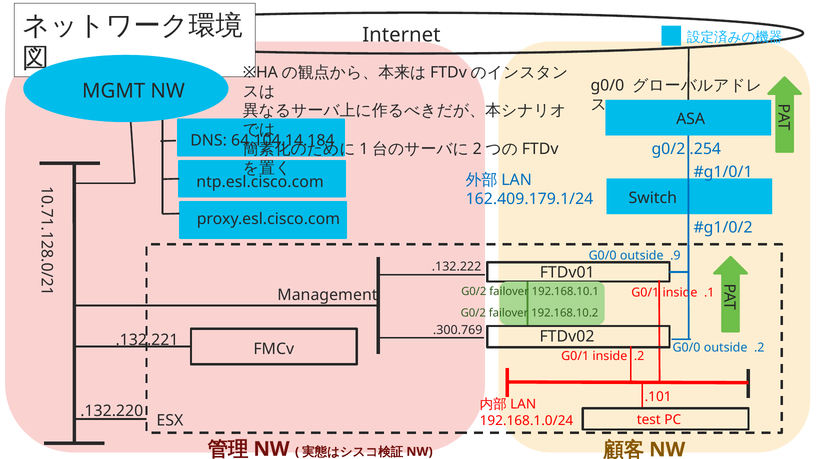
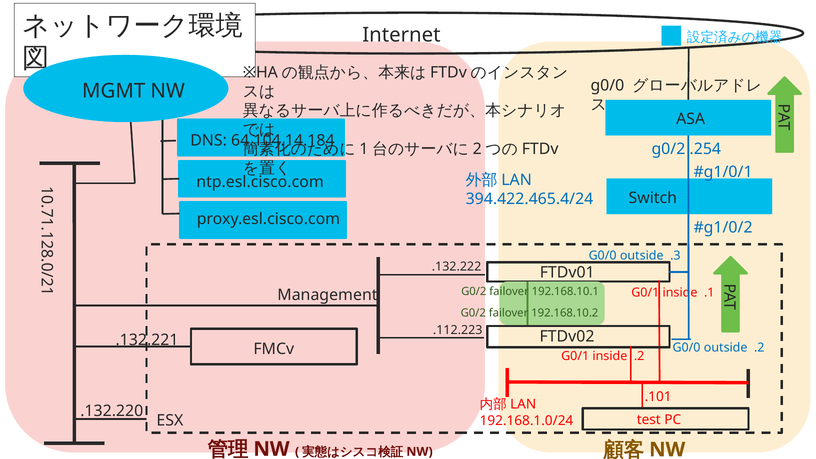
162.409.179.1/24: 162.409.179.1/24 -> 394.422.465.4/24
.9: .9 -> .3
.300.769: .300.769 -> .112.223
